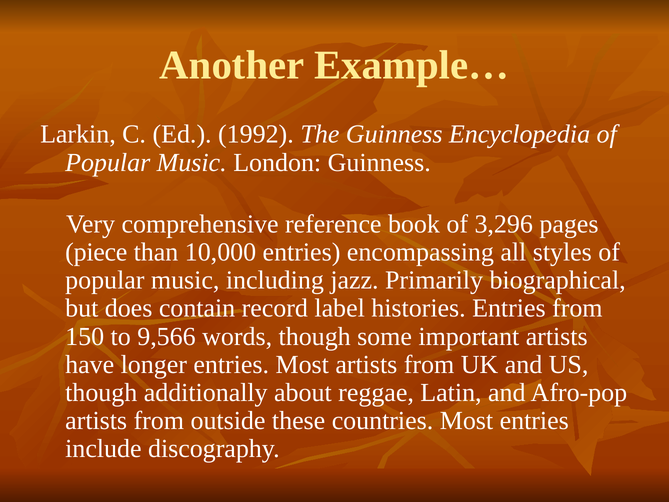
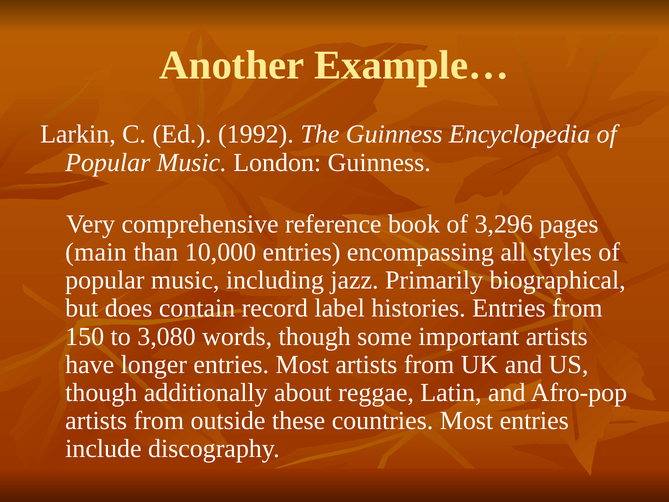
piece: piece -> main
9,566: 9,566 -> 3,080
